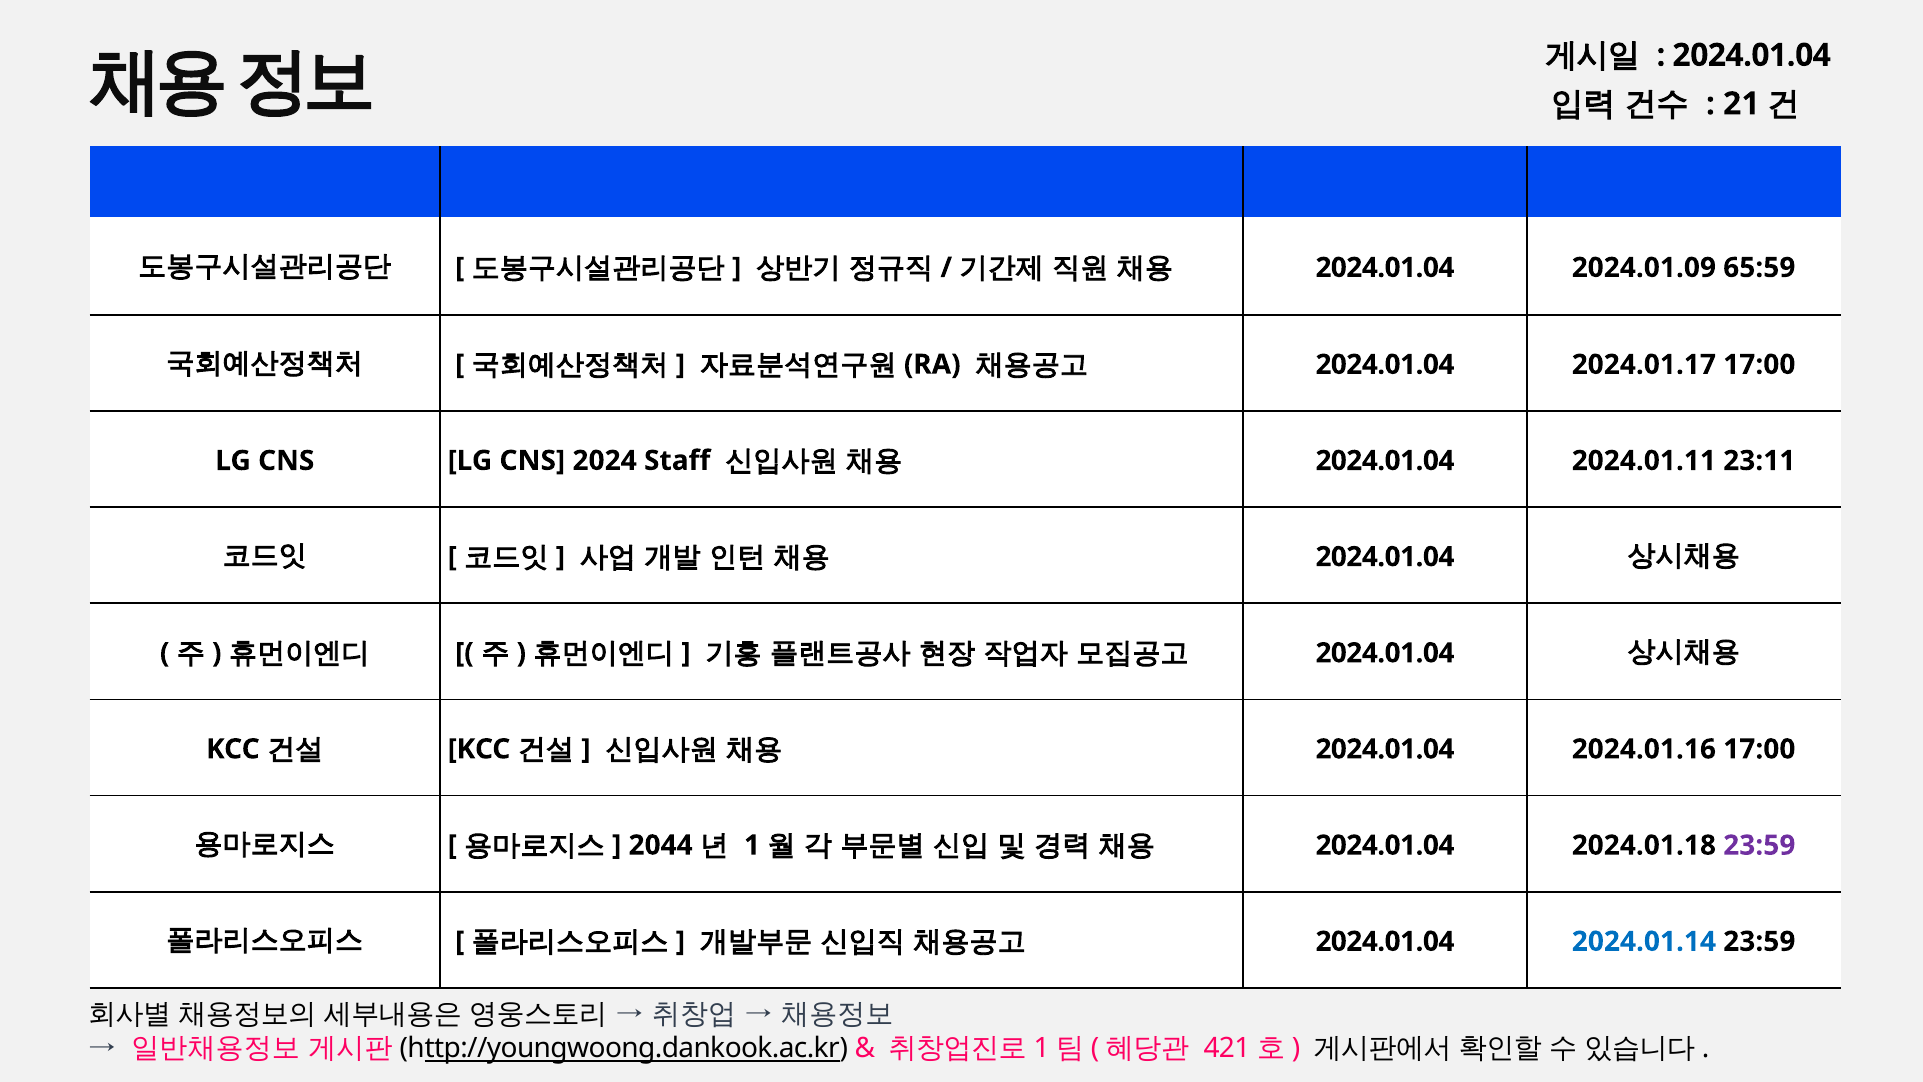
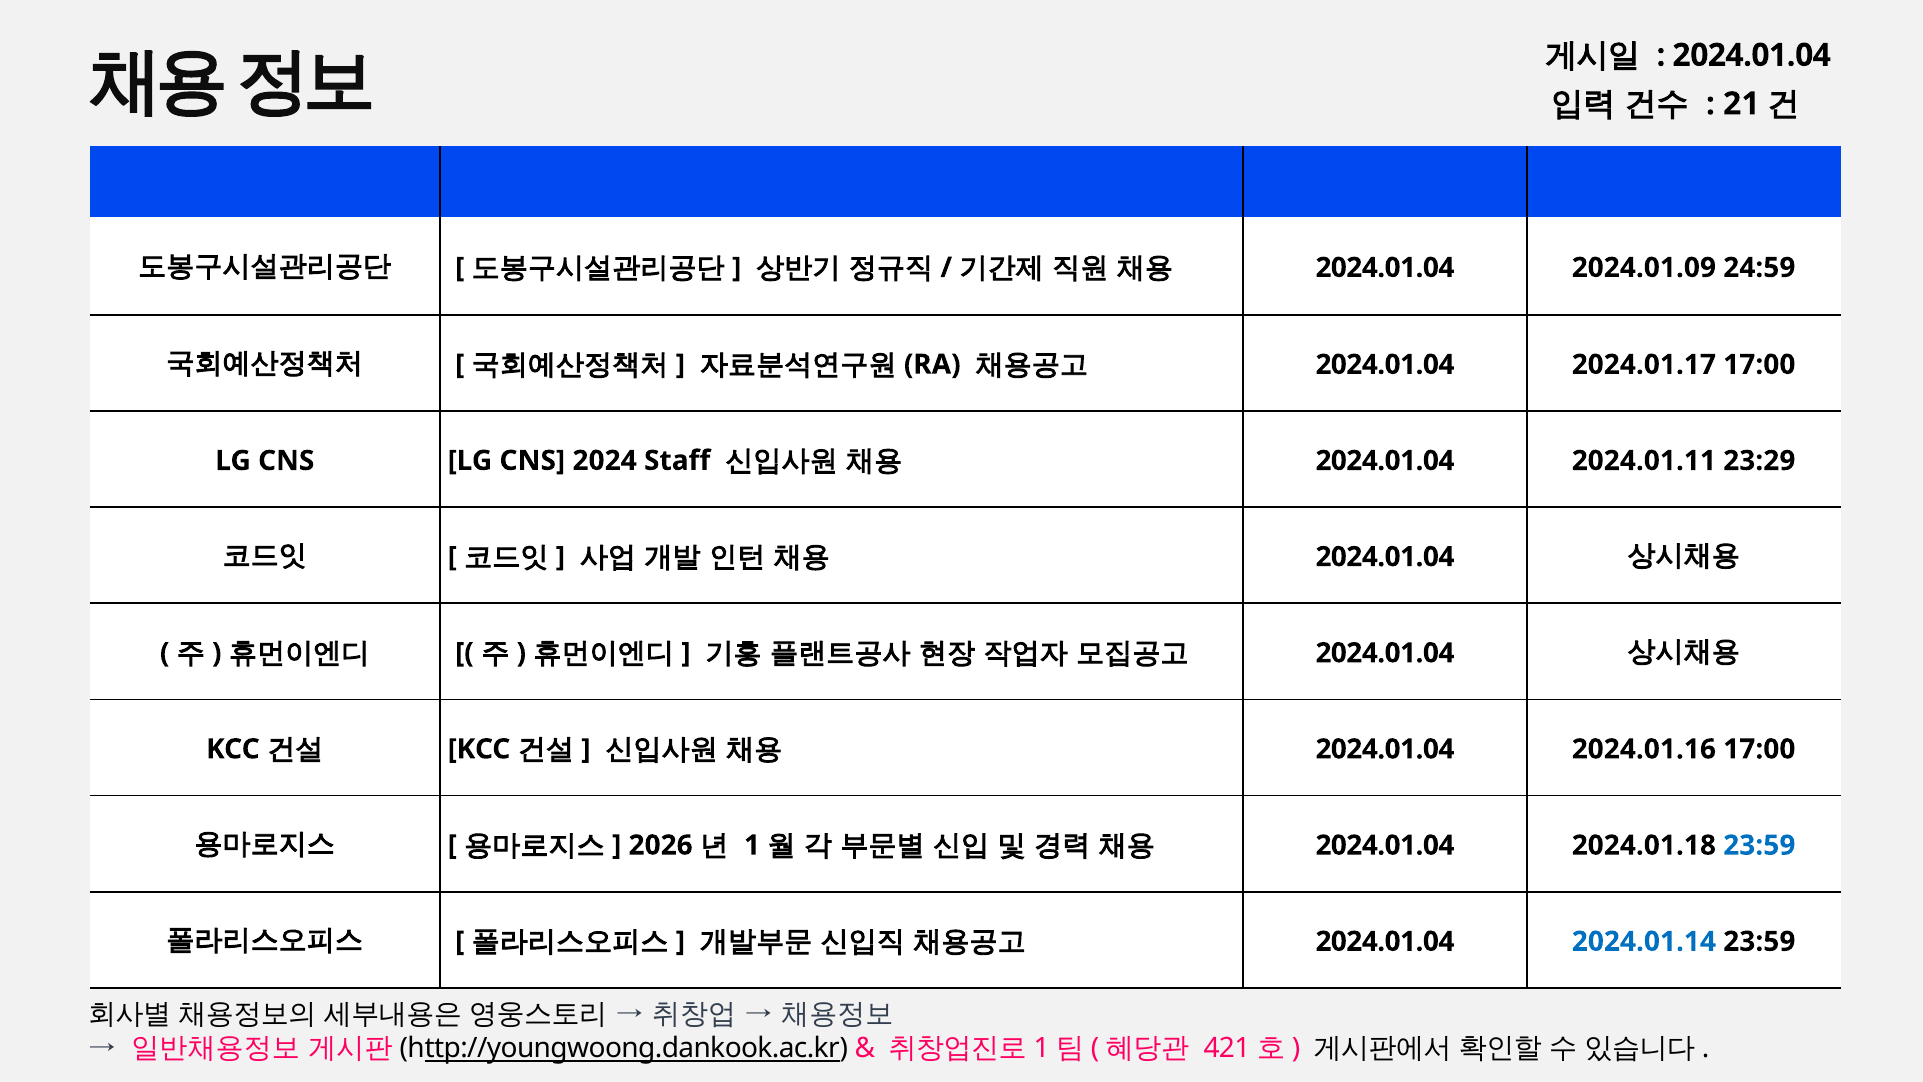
65:59: 65:59 -> 24:59
23:11: 23:11 -> 23:29
2044: 2044 -> 2026
23:59 at (1759, 845) colour: purple -> blue
